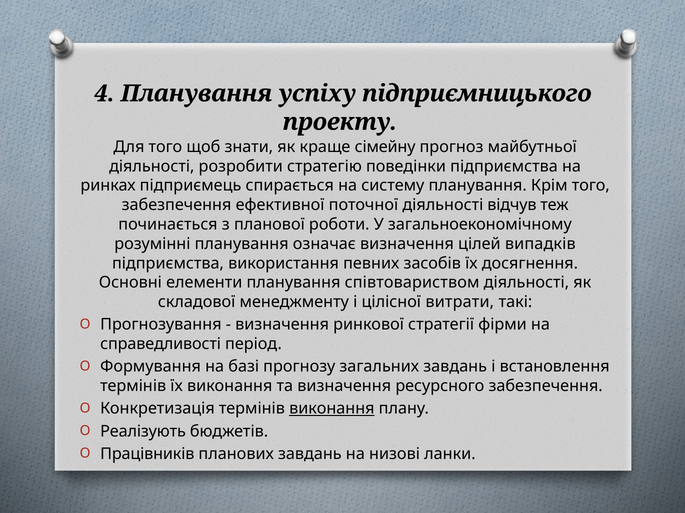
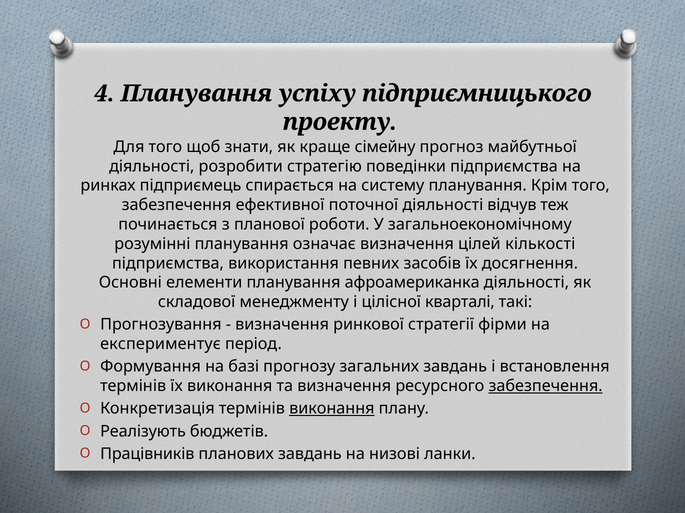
випадків: випадків -> кількості
співтовариством: співтовариством -> афроамериканка
витрати: витрати -> кварталі
справедливості: справедливості -> експериментує
забезпечення at (546, 387) underline: none -> present
